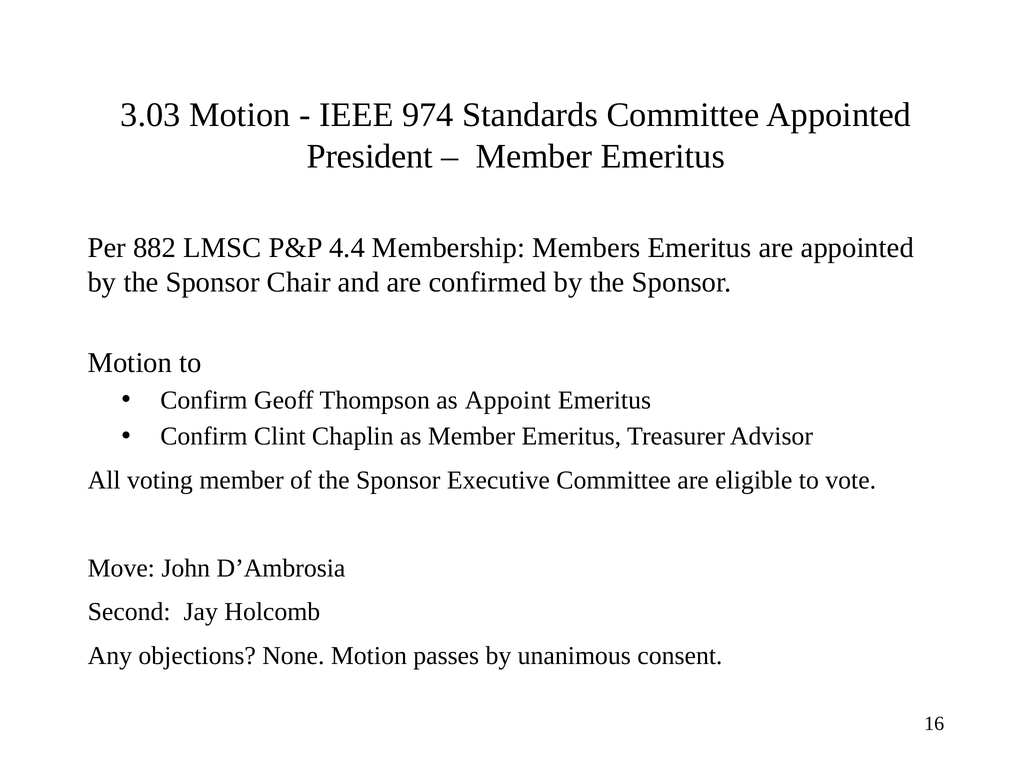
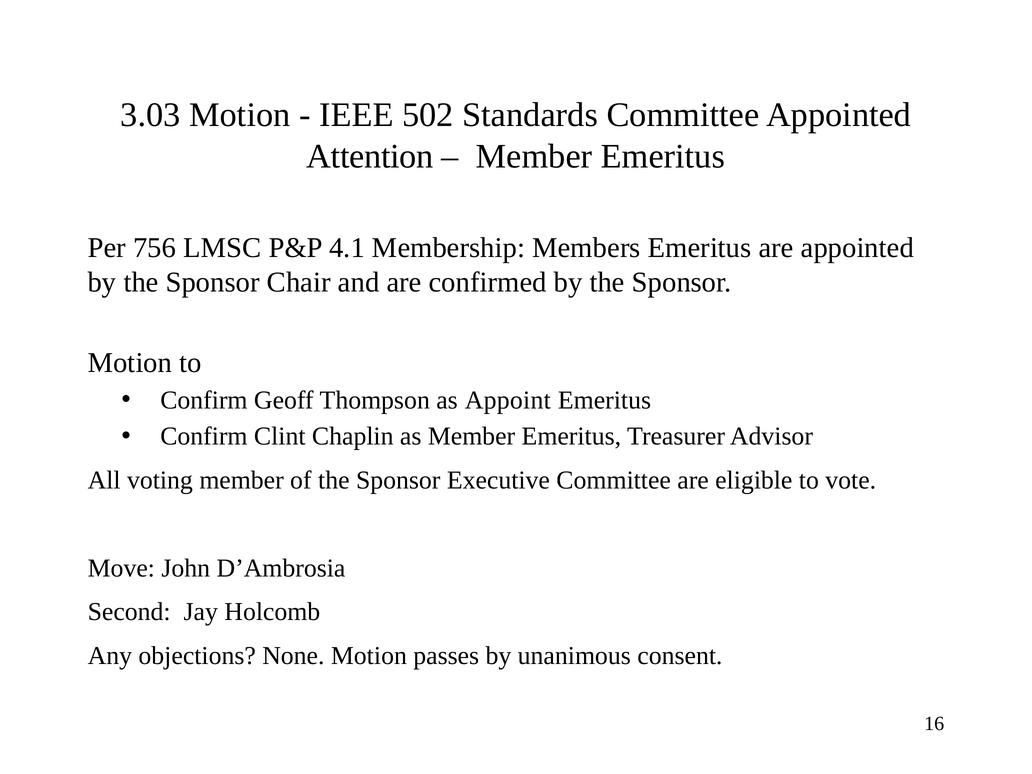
974: 974 -> 502
President: President -> Attention
882: 882 -> 756
4.4: 4.4 -> 4.1
